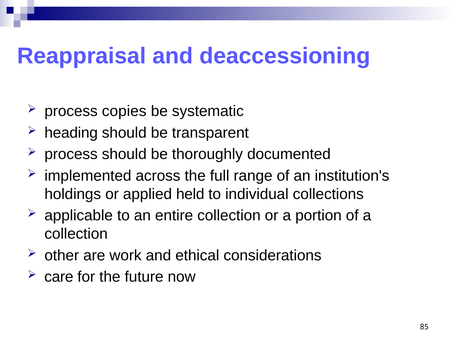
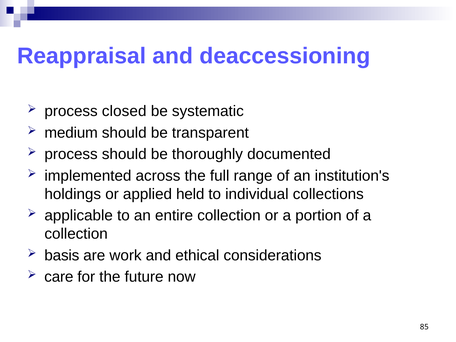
copies: copies -> closed
heading: heading -> medium
other: other -> basis
